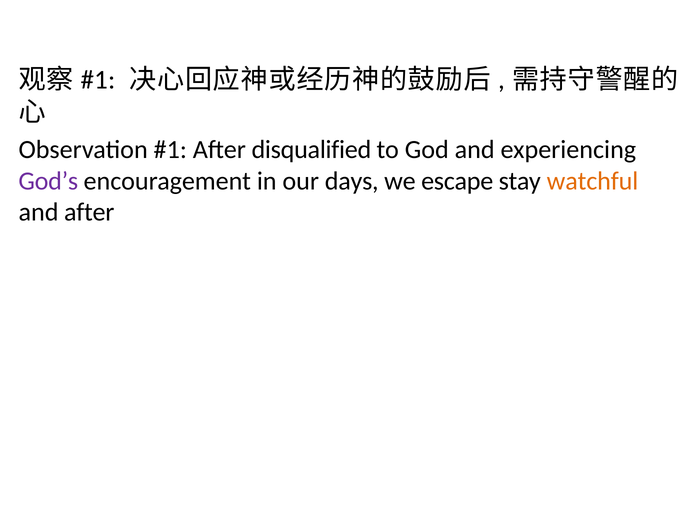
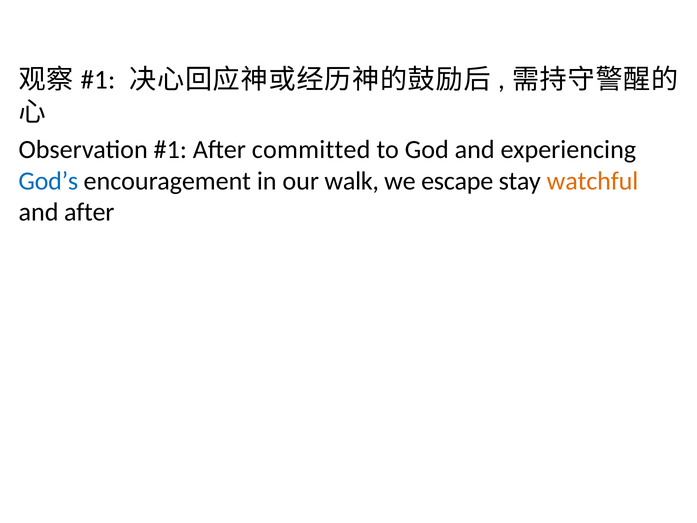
disqualified: disqualified -> committed
God’s colour: purple -> blue
days: days -> walk
